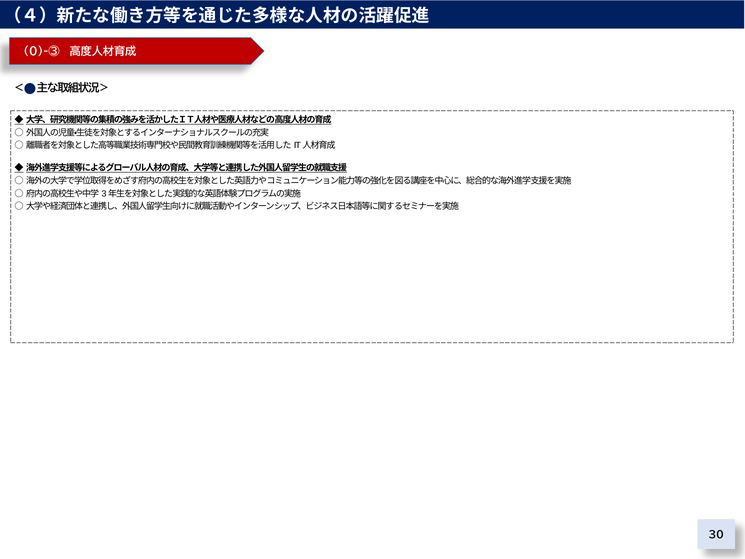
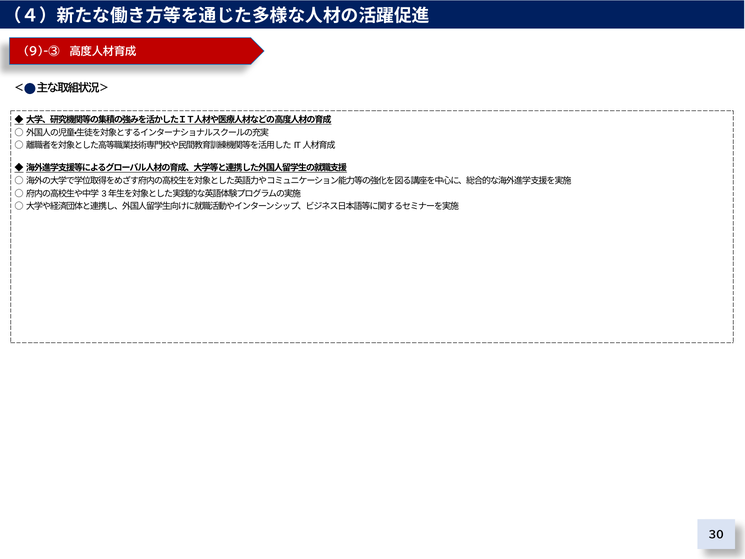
0)-③: 0)-③ -> 9)-③
